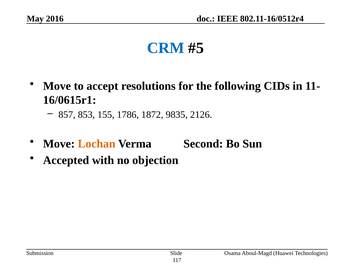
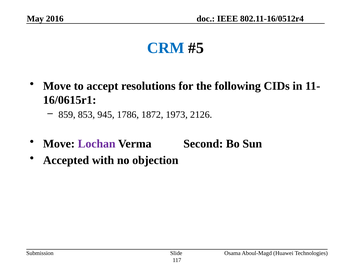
857: 857 -> 859
155: 155 -> 945
9835: 9835 -> 1973
Lochan colour: orange -> purple
